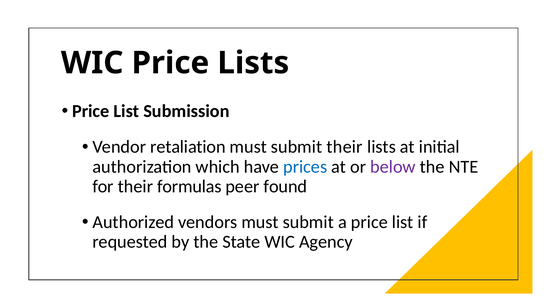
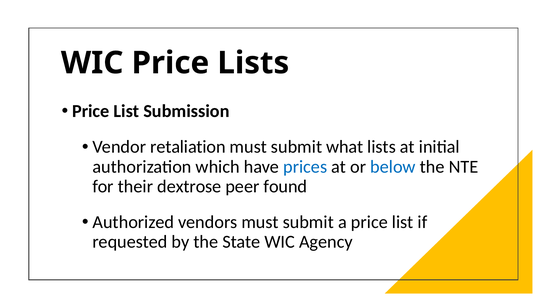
submit their: their -> what
below colour: purple -> blue
formulas: formulas -> dextrose
